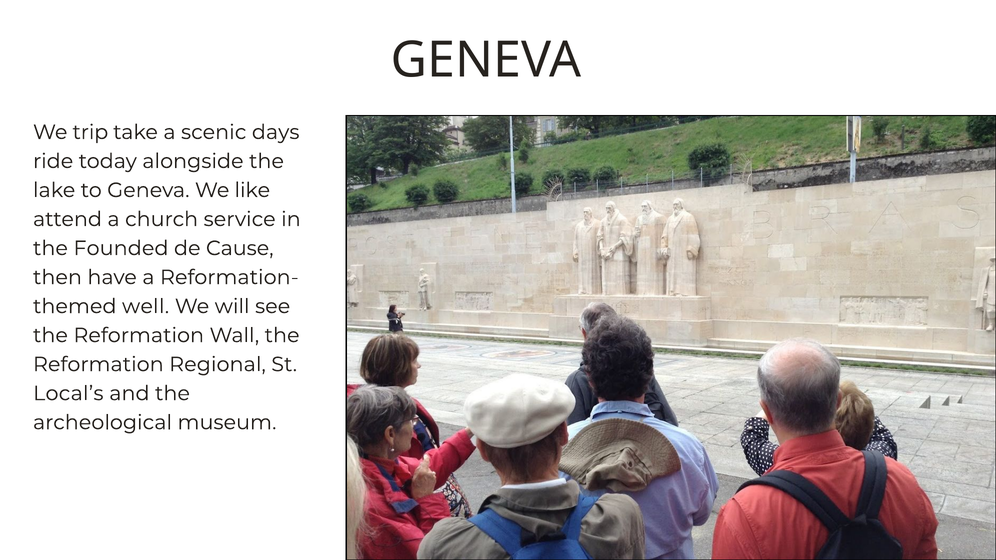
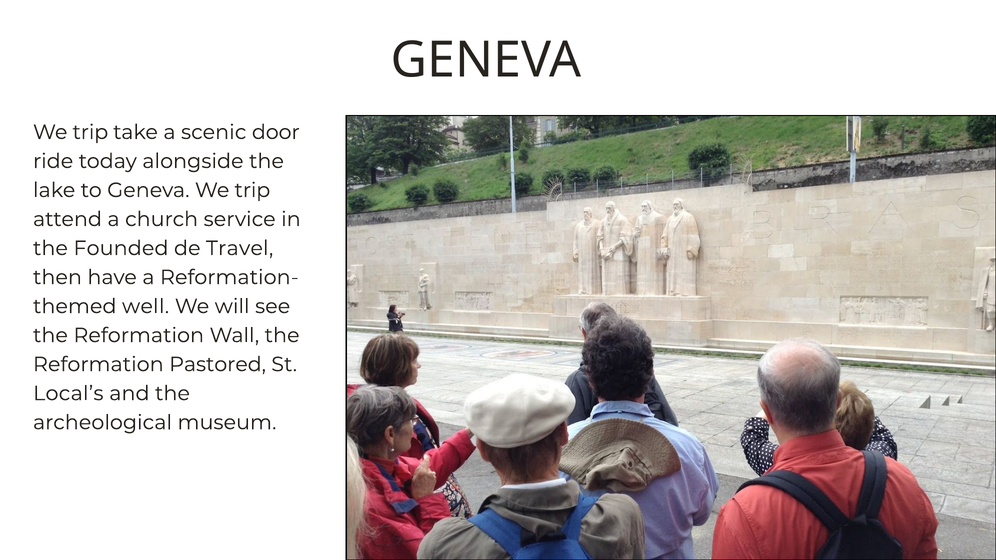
days: days -> door
to Geneva We like: like -> trip
Cause: Cause -> Travel
Regional: Regional -> Pastored
